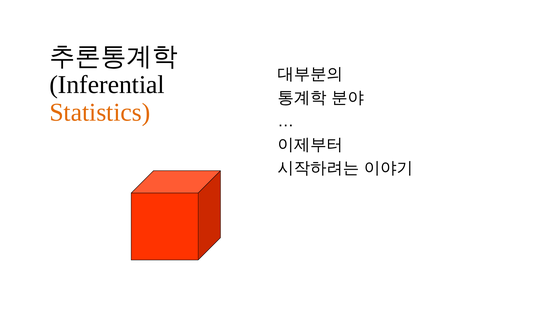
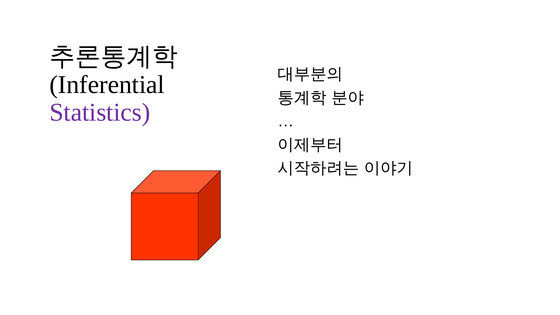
Statistics colour: orange -> purple
